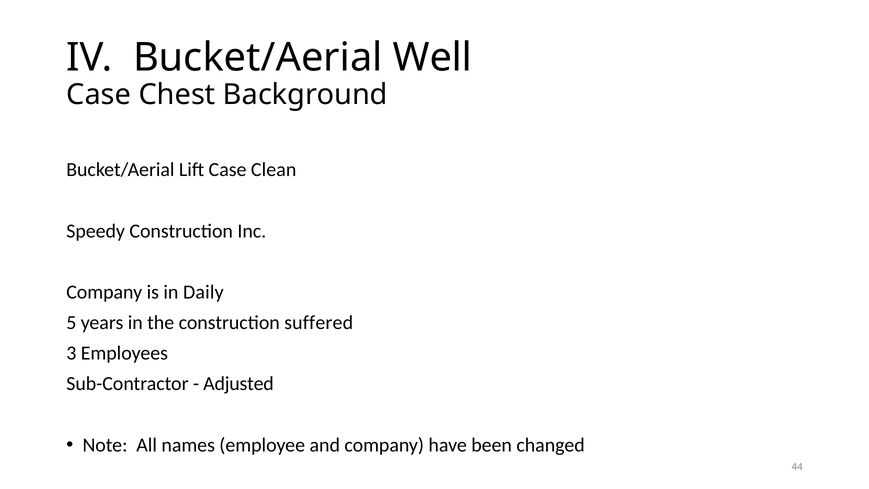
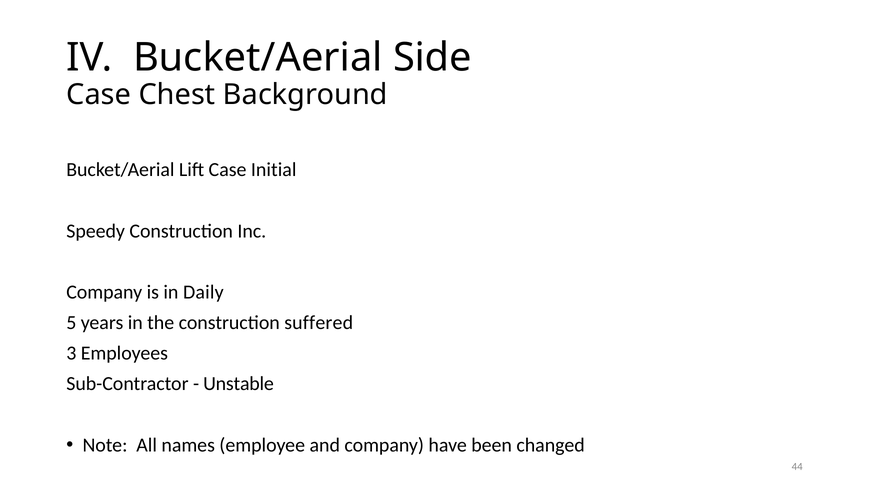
Well: Well -> Side
Clean: Clean -> Initial
Adjusted: Adjusted -> Unstable
